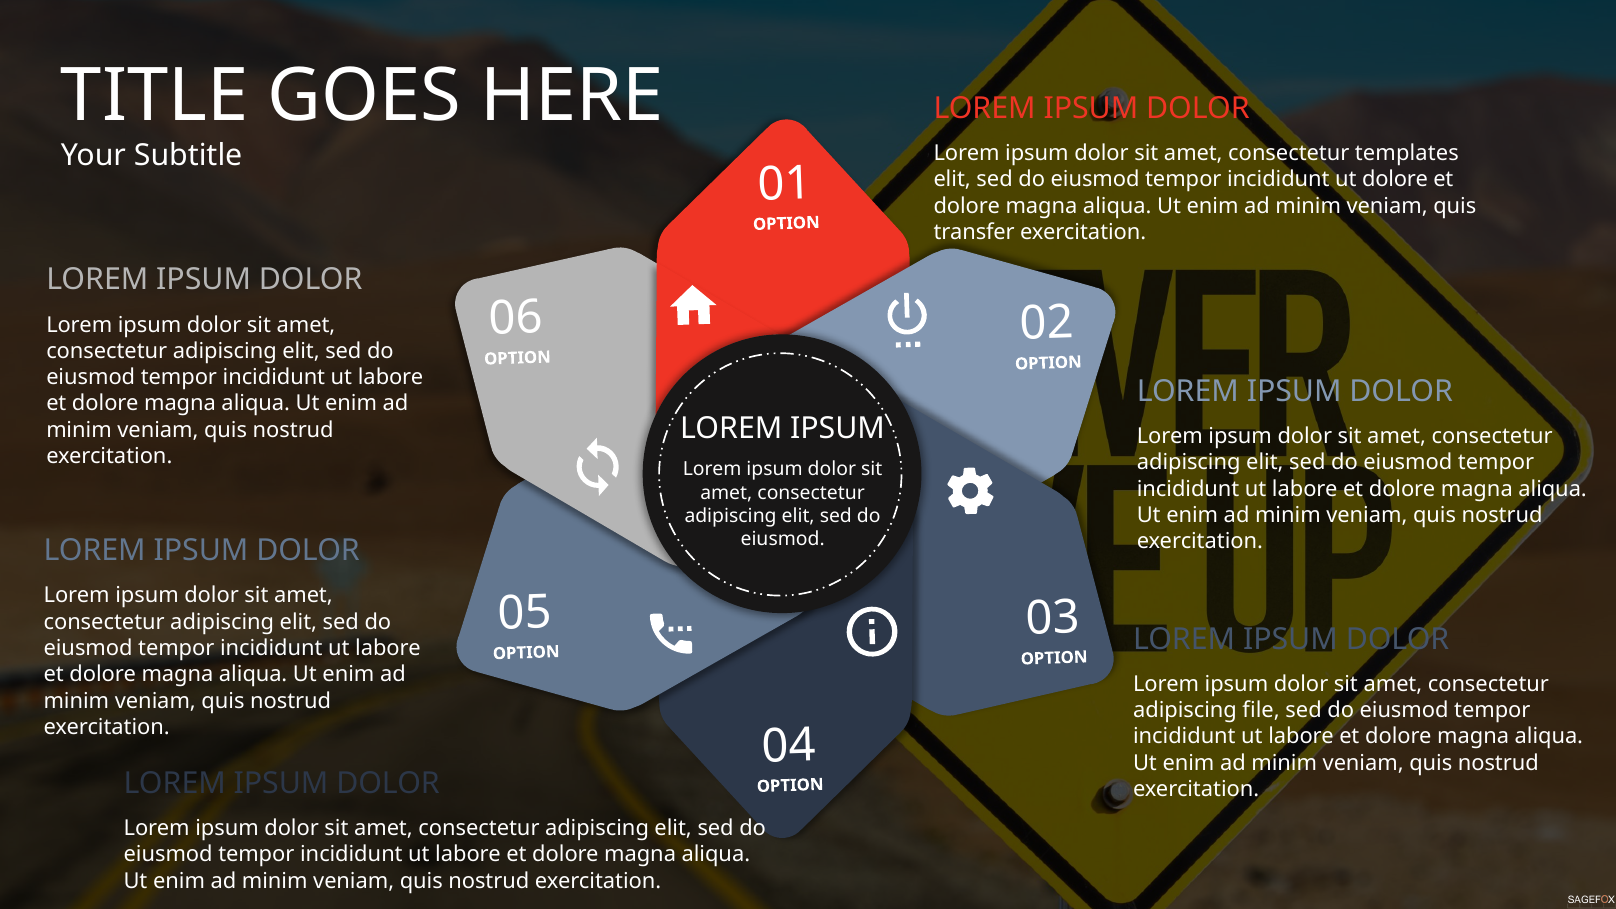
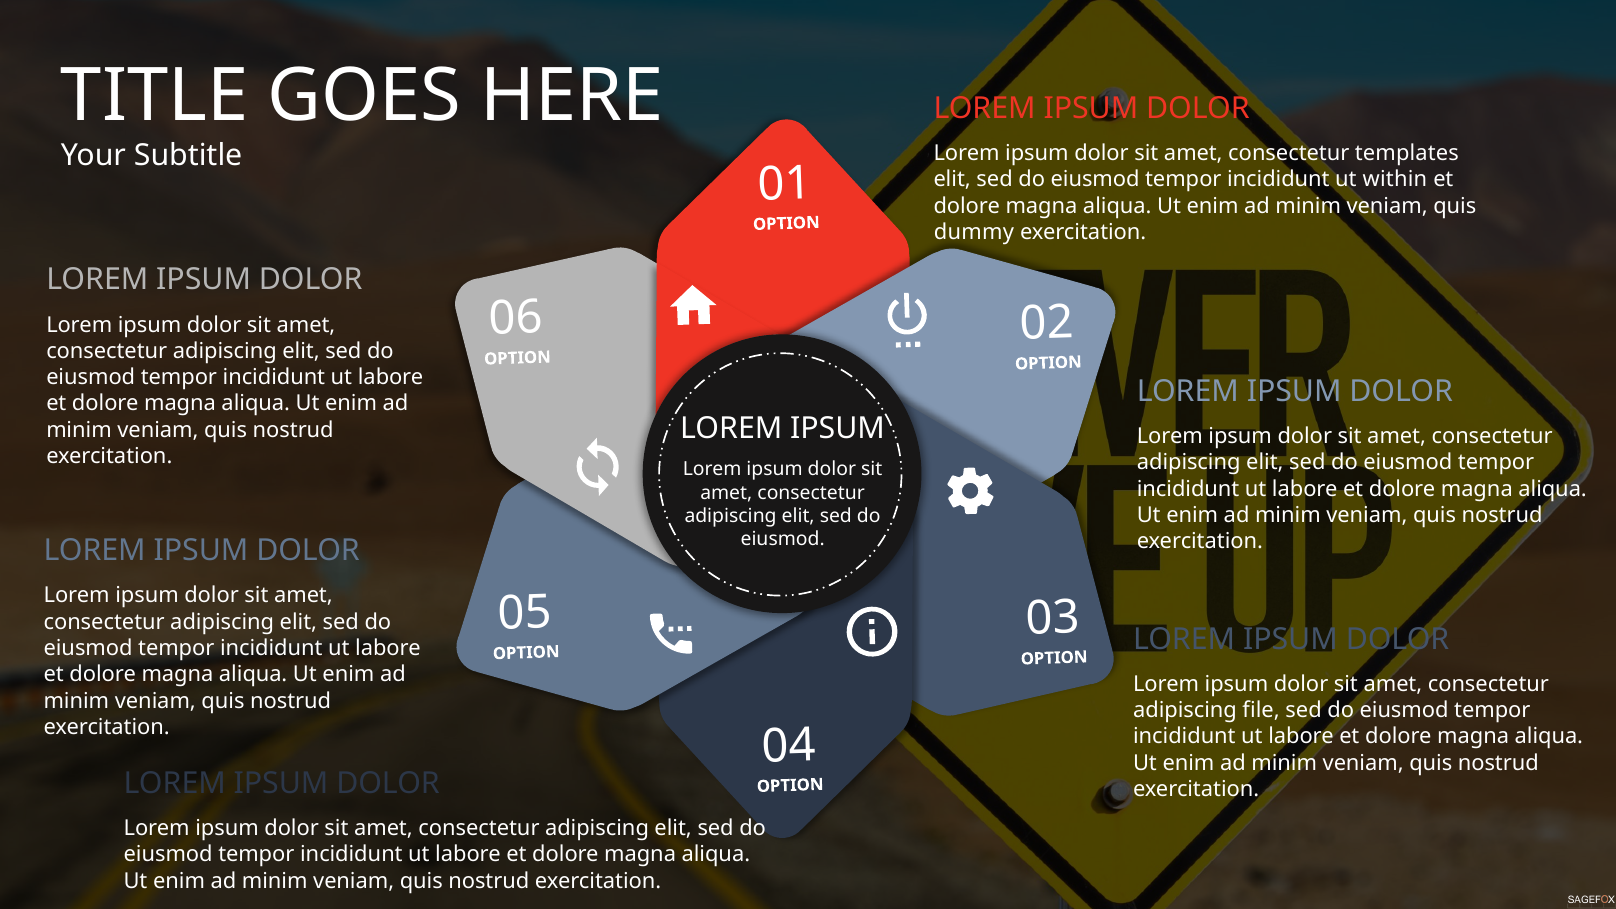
ut dolore: dolore -> within
transfer: transfer -> dummy
